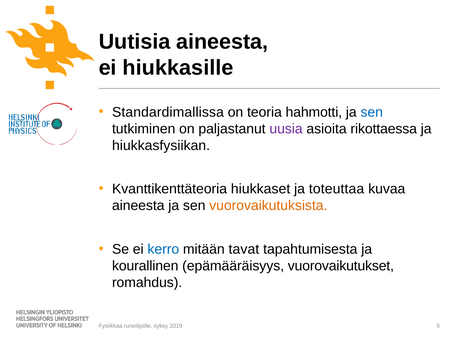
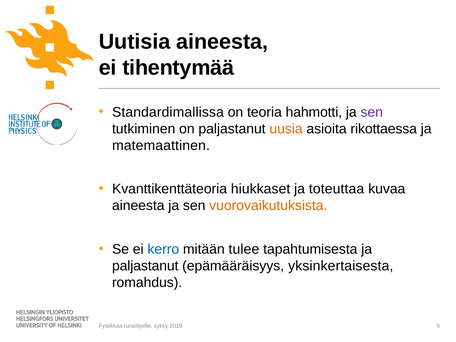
hiukkasille: hiukkasille -> tihentymää
sen at (372, 112) colour: blue -> purple
uusia colour: purple -> orange
hiukkasfysiikan: hiukkasfysiikan -> matemaattinen
tavat: tavat -> tulee
kourallinen at (145, 266): kourallinen -> paljastanut
vuorovaikutukset: vuorovaikutukset -> yksinkertaisesta
